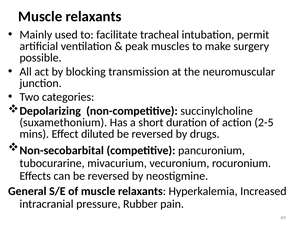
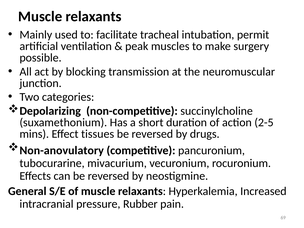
diluted: diluted -> tissues
Non-secobarbital: Non-secobarbital -> Non-anovulatory
